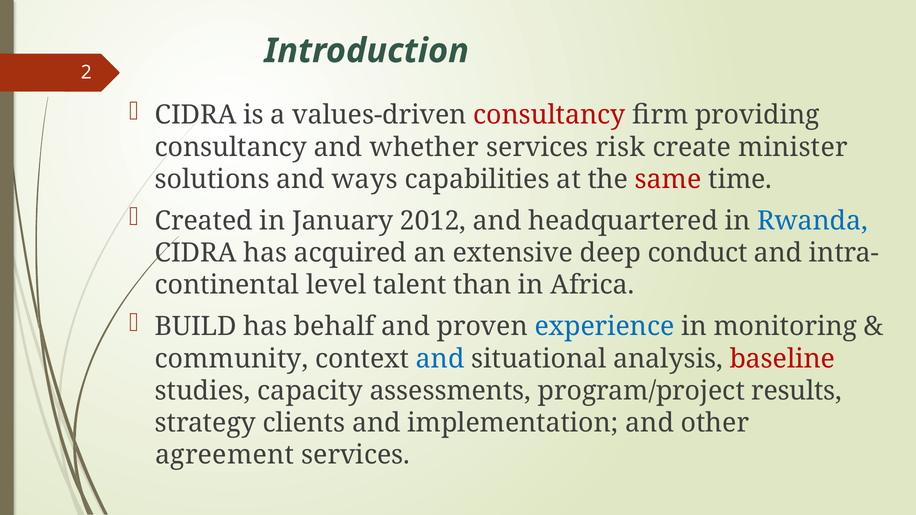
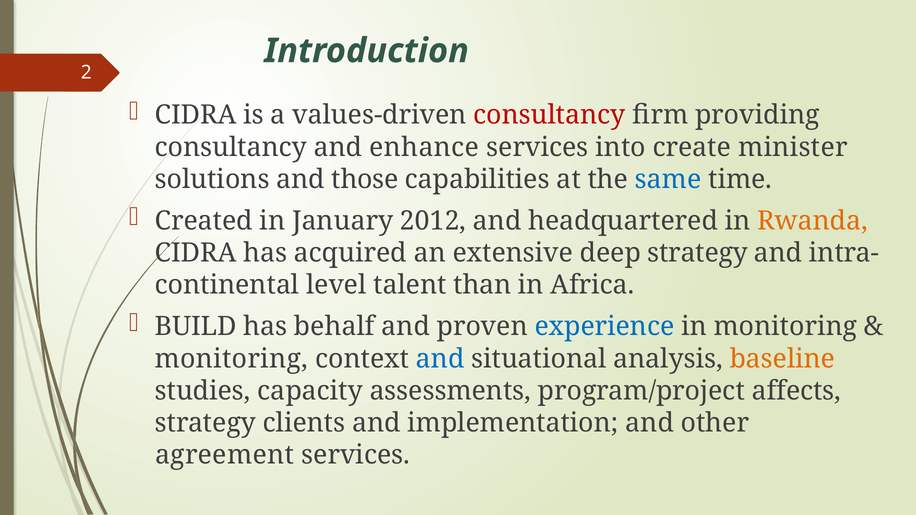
whether: whether -> enhance
risk: risk -> into
ways: ways -> those
same colour: red -> blue
Rwanda colour: blue -> orange
deep conduct: conduct -> strategy
community at (232, 359): community -> monitoring
baseline colour: red -> orange
results: results -> affects
